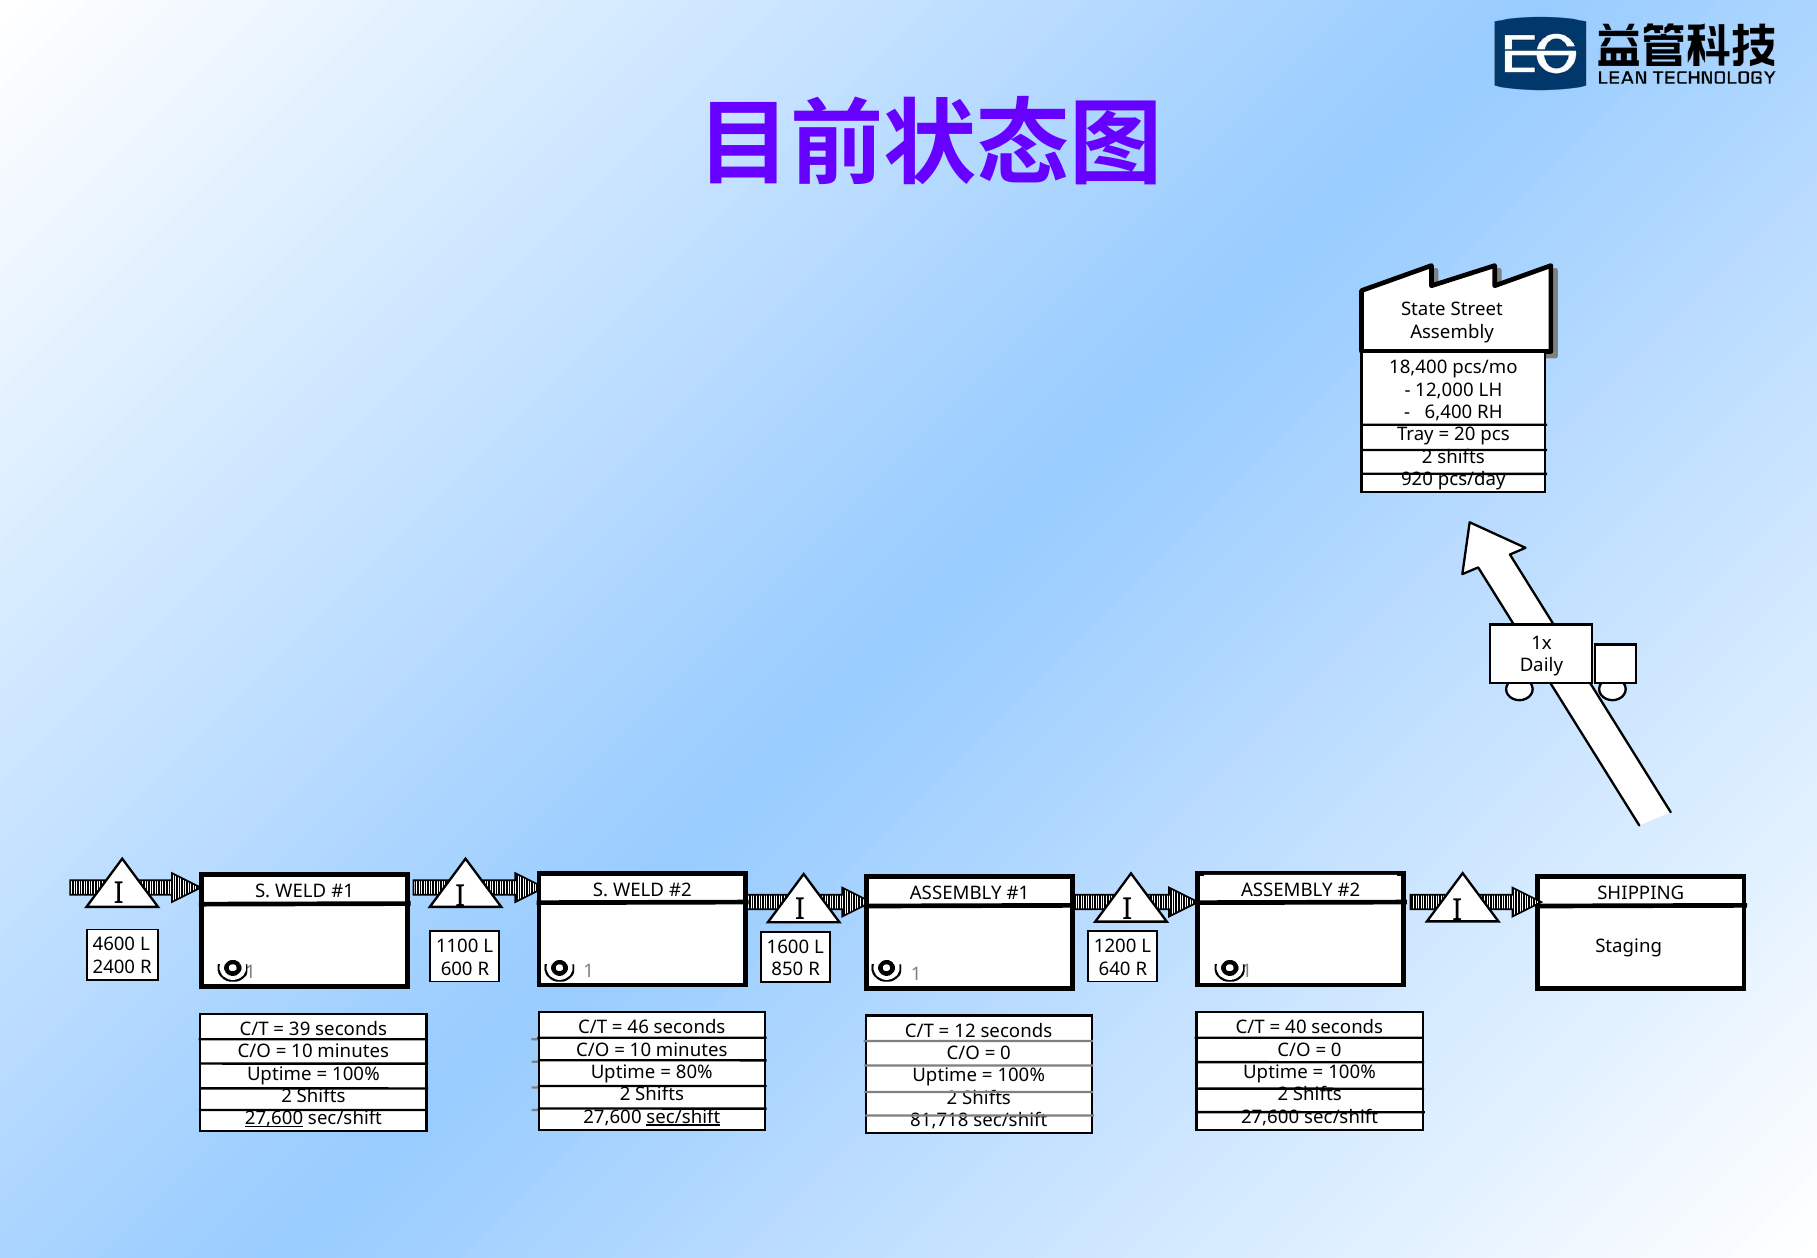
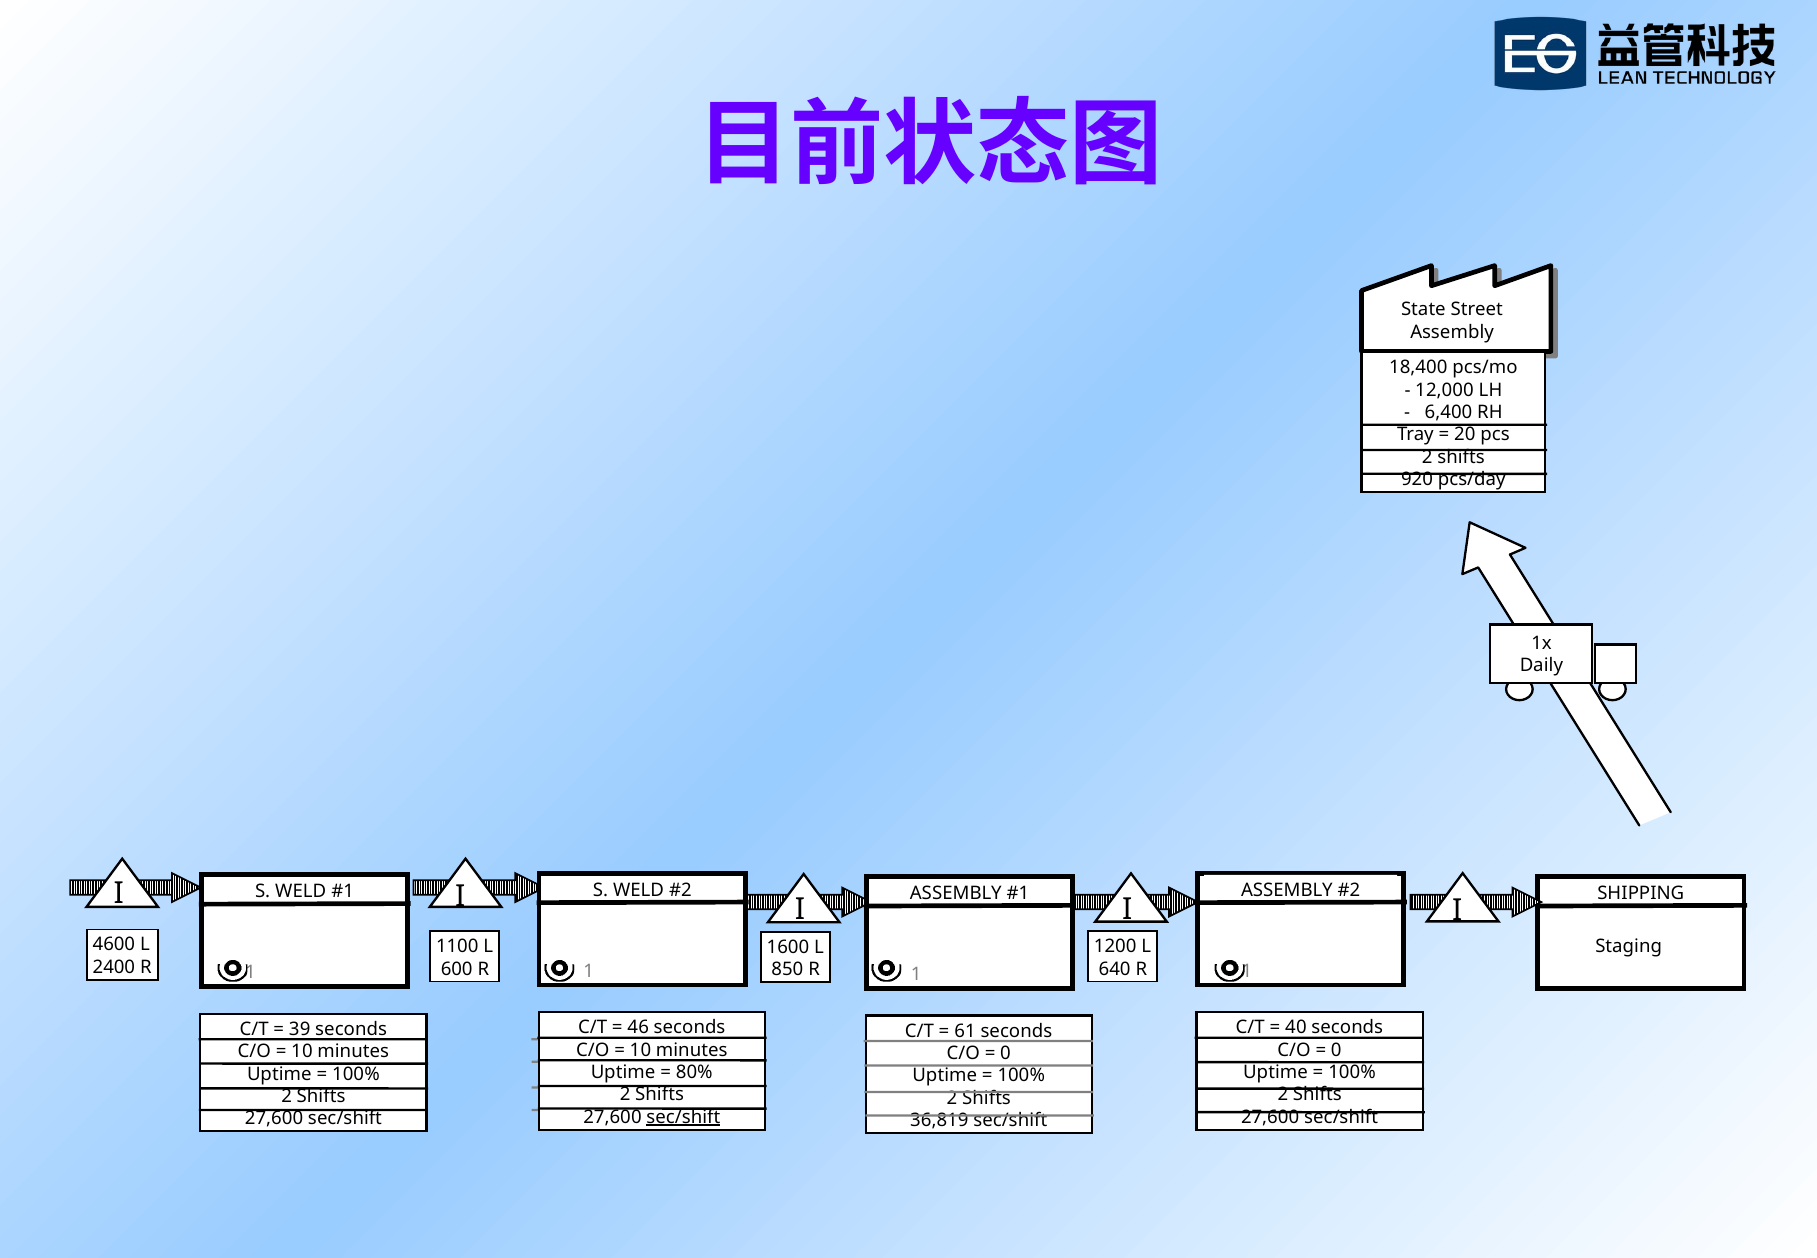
12: 12 -> 61
27,600 at (274, 1118) underline: present -> none
81,718: 81,718 -> 36,819
